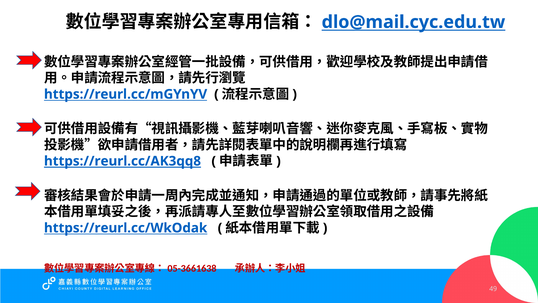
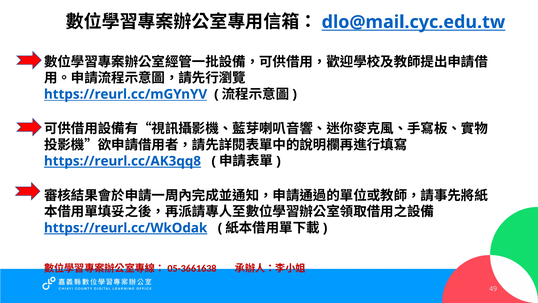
https://reurl.cc/WkOdak underline: none -> present
